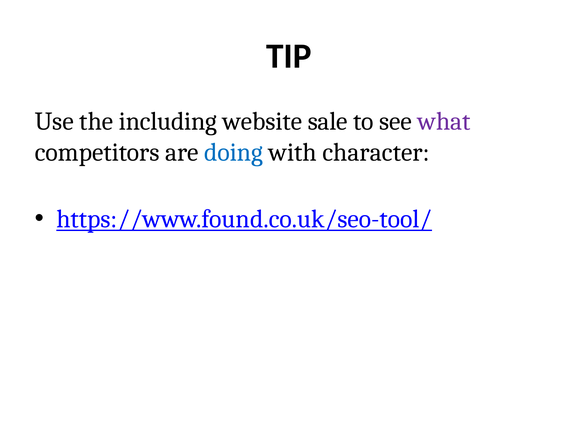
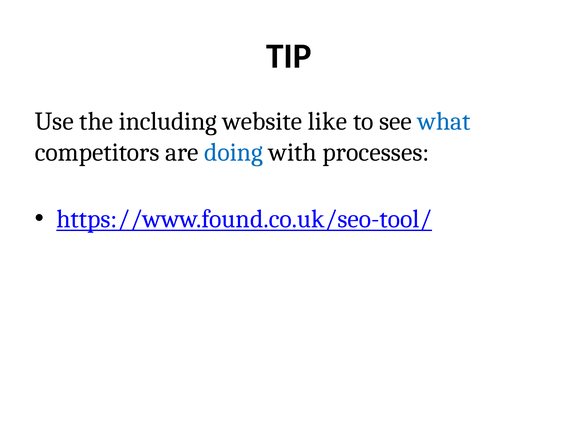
sale: sale -> like
what colour: purple -> blue
character: character -> processes
